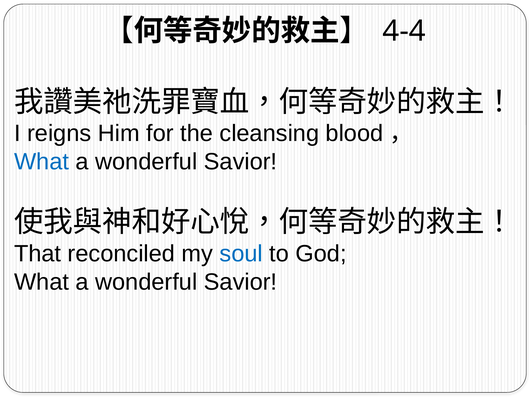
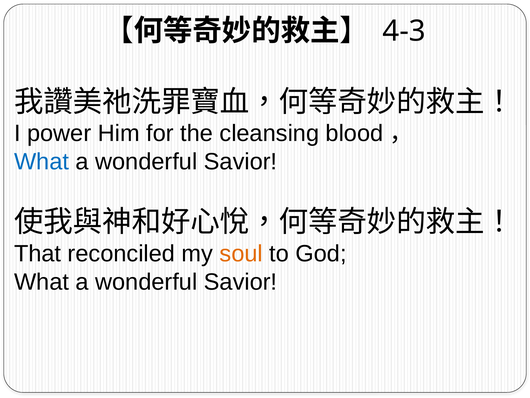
4-4: 4-4 -> 4-3
reigns: reigns -> power
soul colour: blue -> orange
